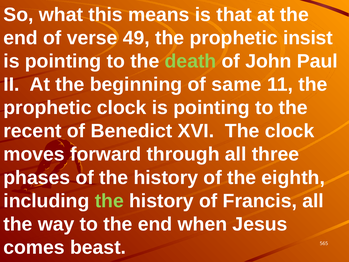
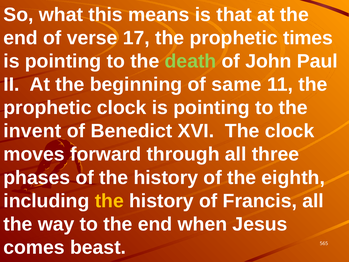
49: 49 -> 17
insist: insist -> times
recent: recent -> invent
the at (109, 201) colour: light green -> yellow
